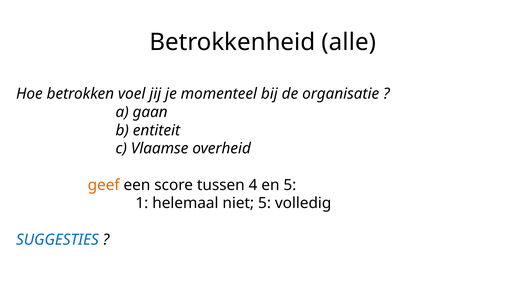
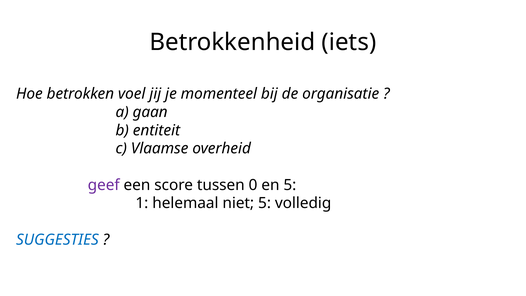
alle: alle -> iets
geef colour: orange -> purple
4: 4 -> 0
